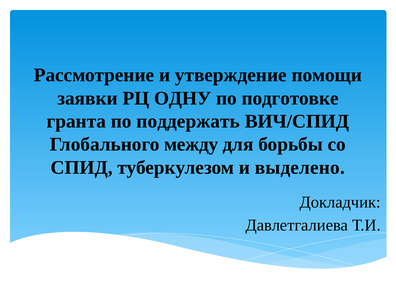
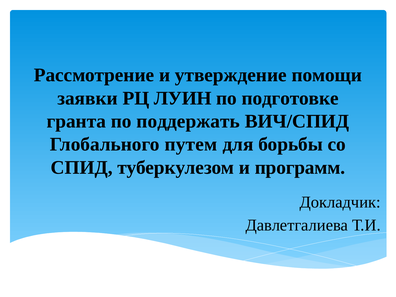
ОДНУ: ОДНУ -> ЛУИН
между: между -> путем
выделено: выделено -> программ
